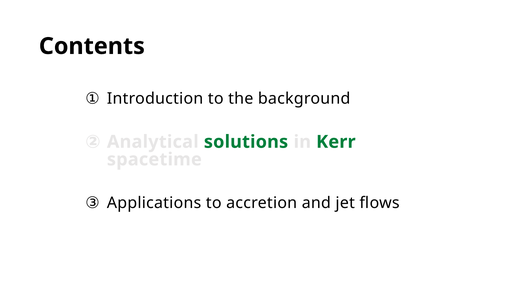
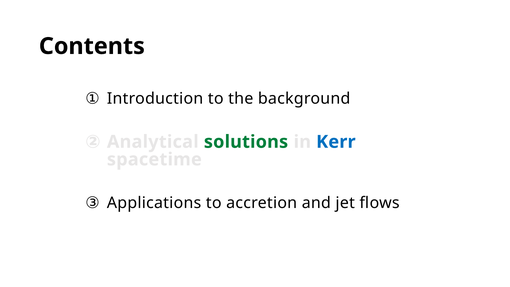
Kerr colour: green -> blue
